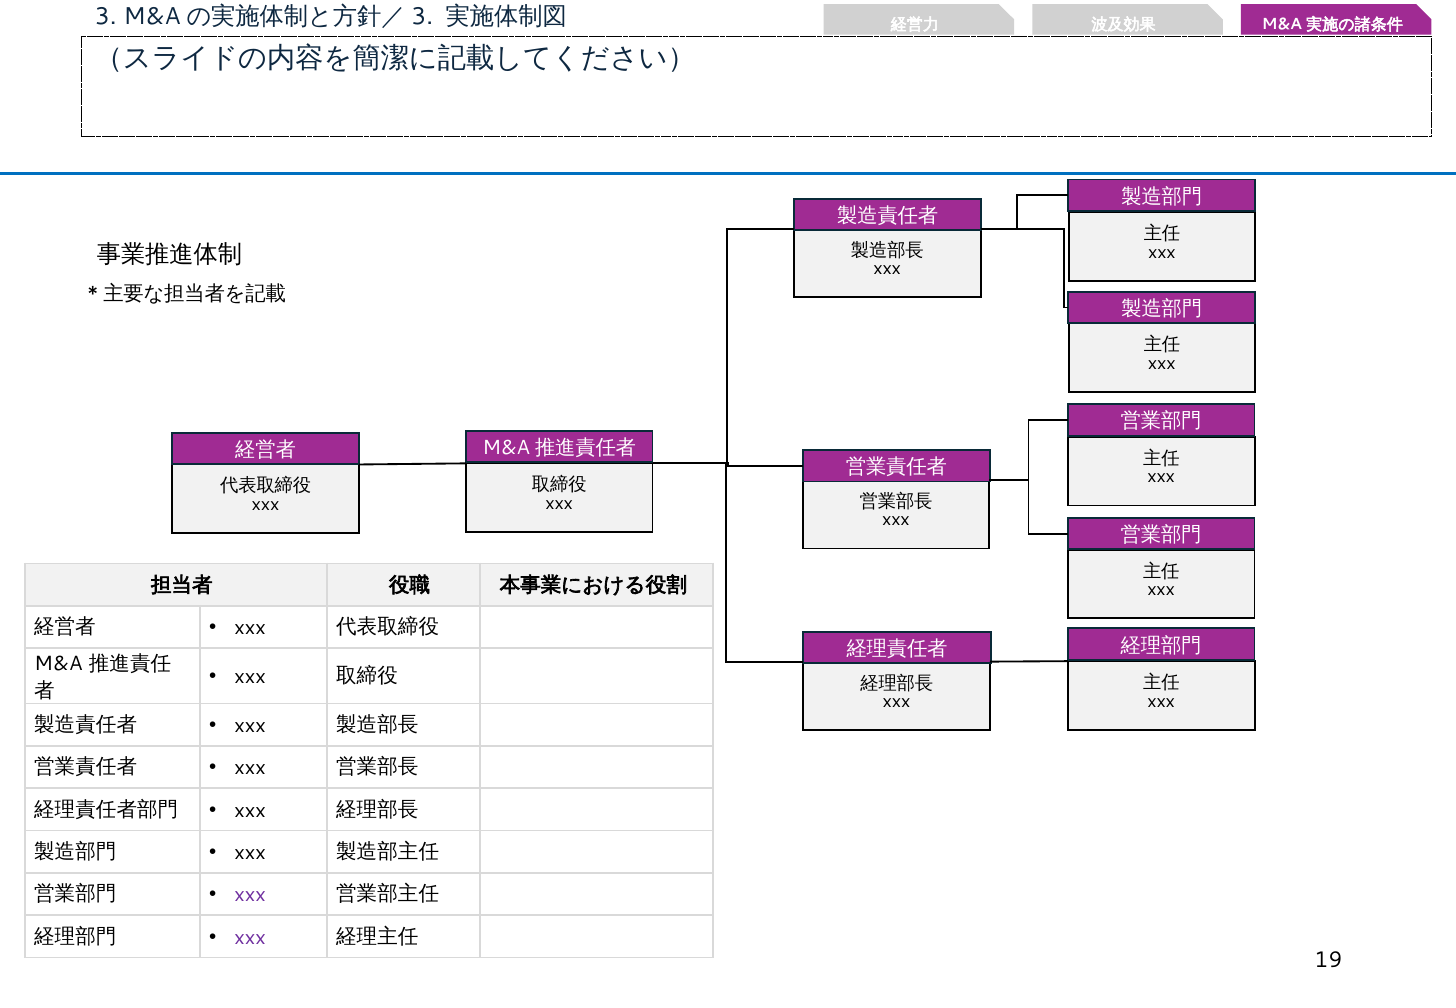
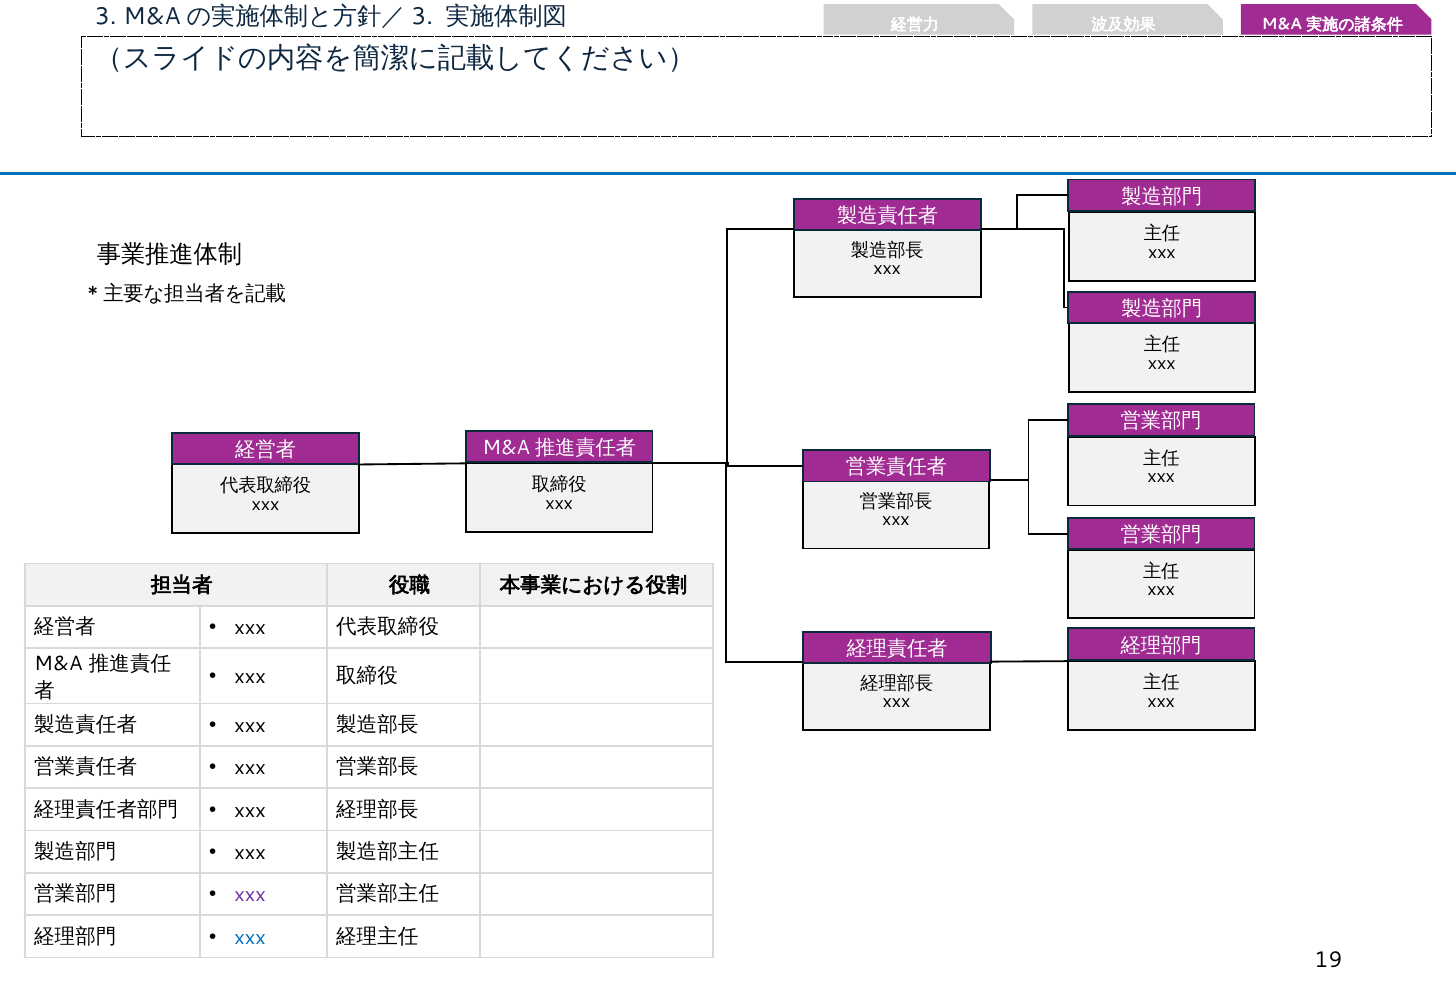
xxx at (250, 937) colour: purple -> blue
